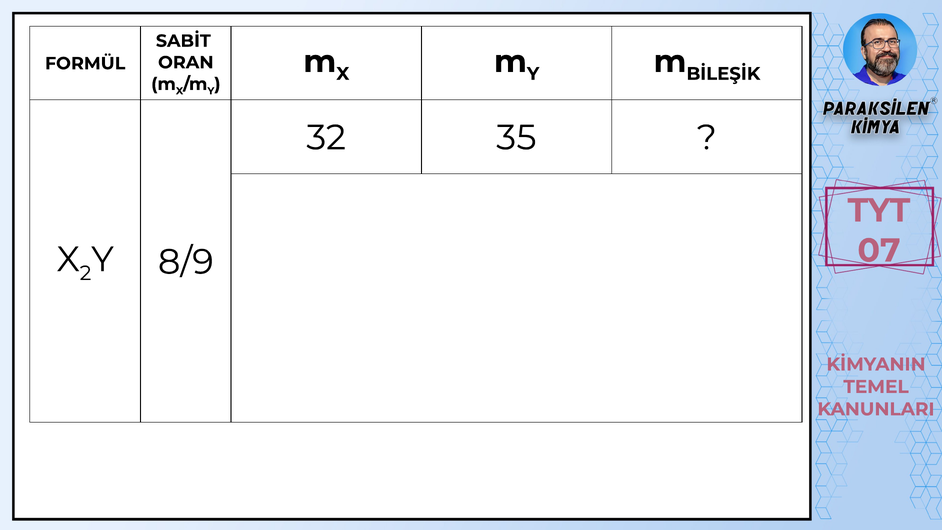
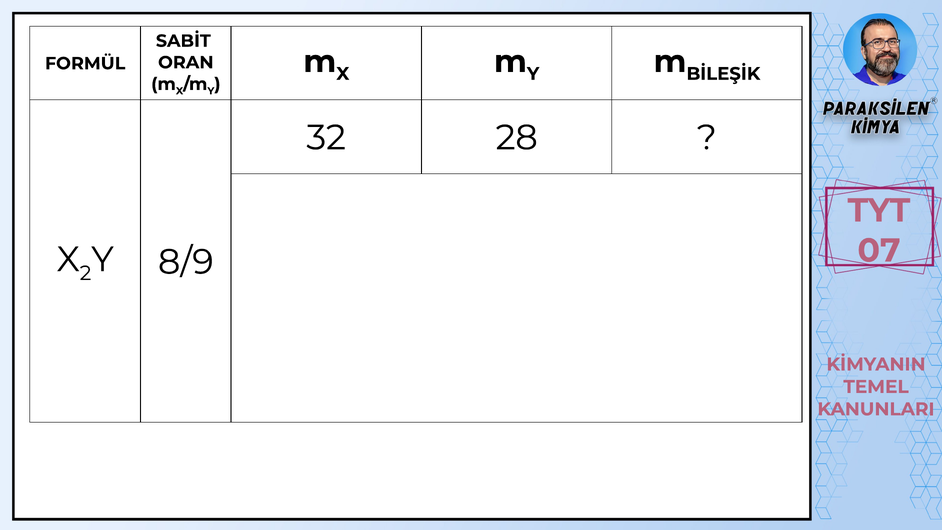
35: 35 -> 28
